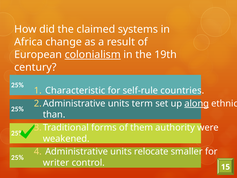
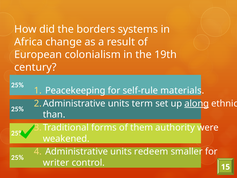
claimed: claimed -> borders
colonialism underline: present -> none
Characteristic: Characteristic -> Peacekeeping
countries: countries -> materials
relocate: relocate -> redeem
